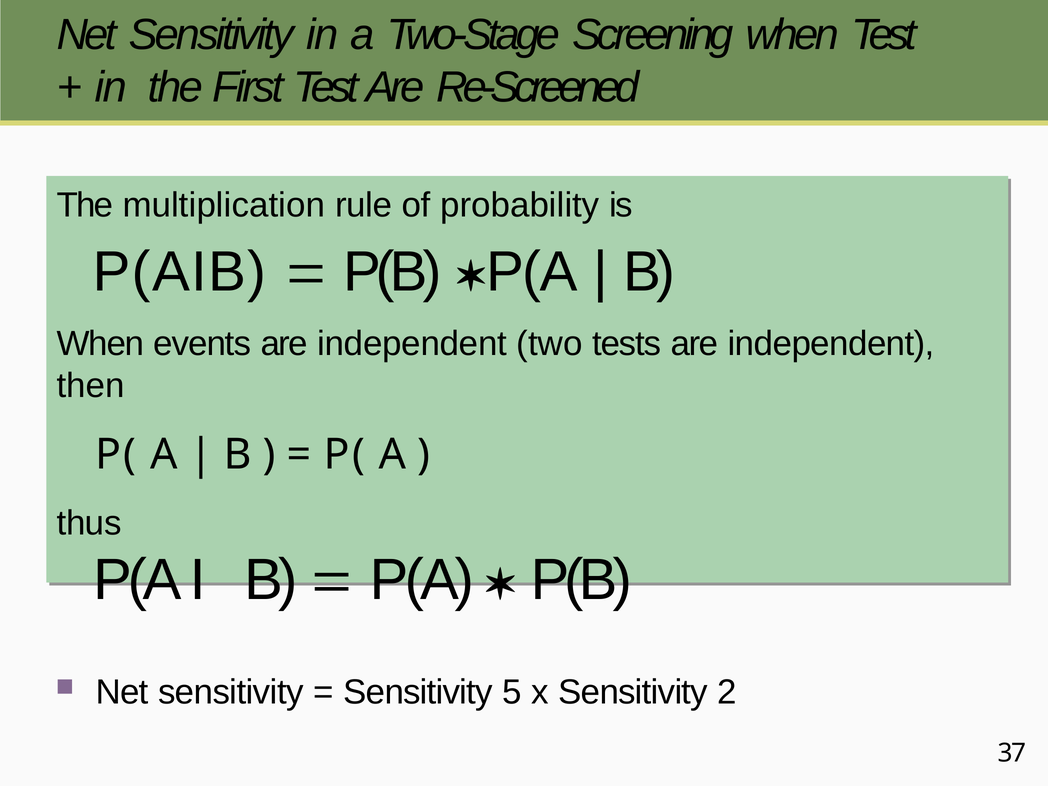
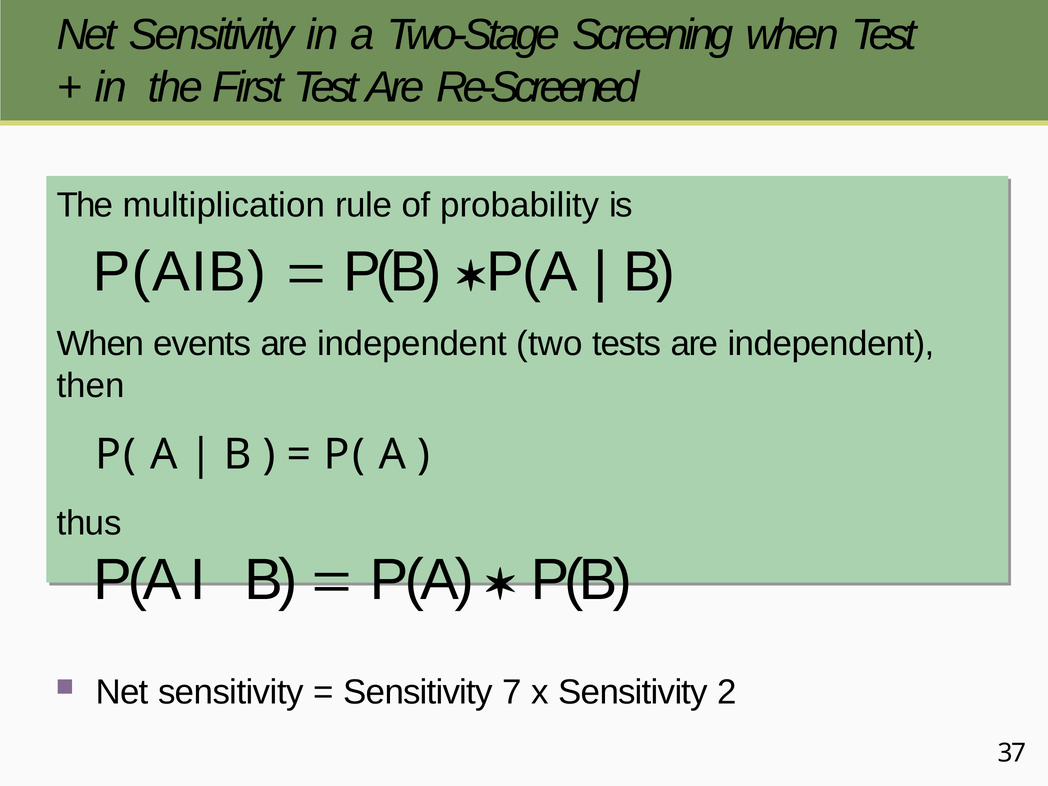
5: 5 -> 7
